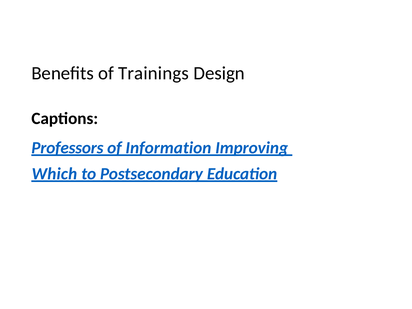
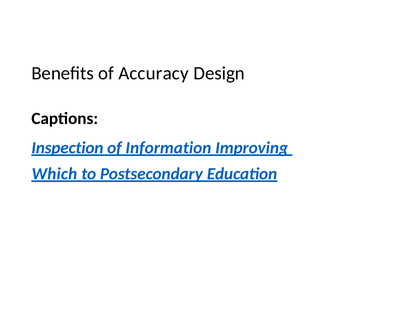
Trainings: Trainings -> Accuracy
Professors: Professors -> Inspection
